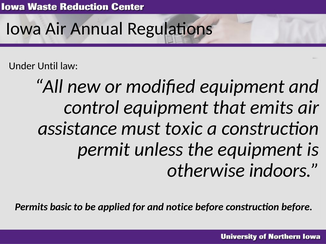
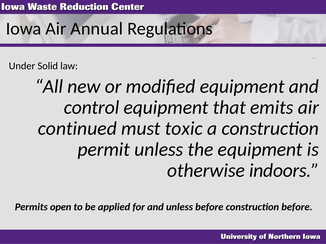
Until: Until -> Solid
assistance: assistance -> continued
basic: basic -> open
and notice: notice -> unless
